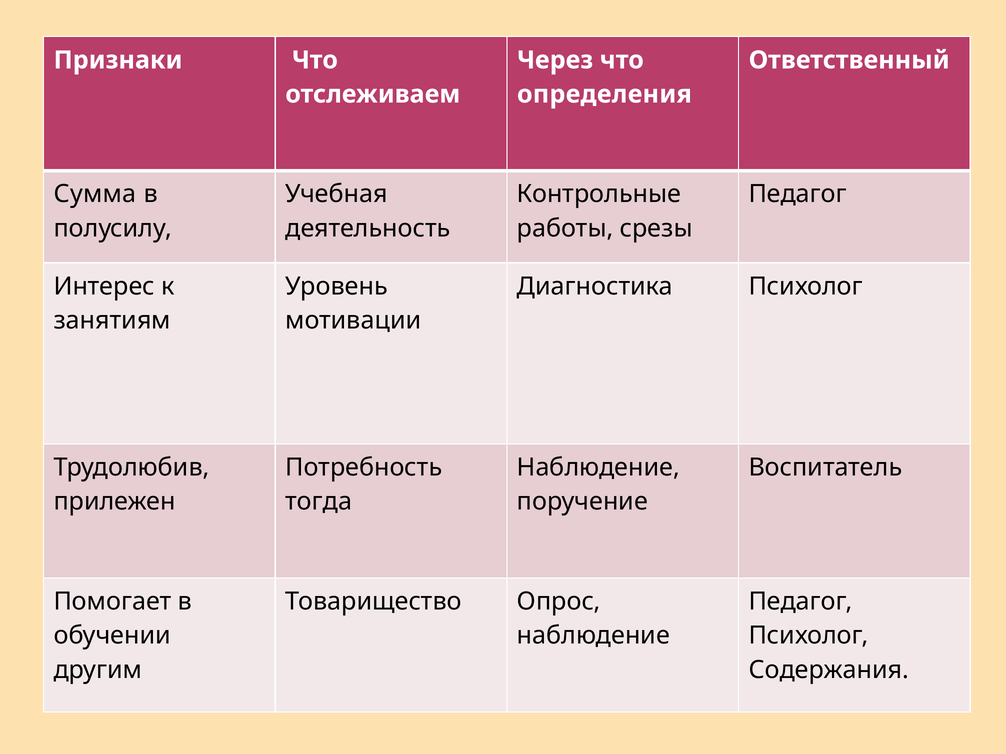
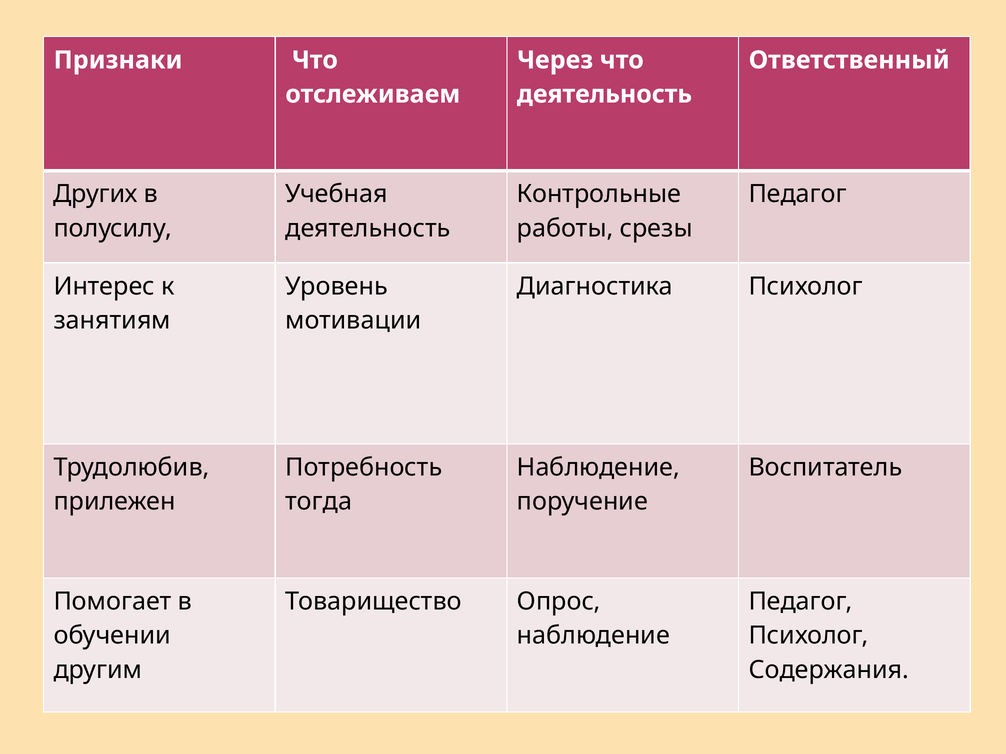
определения at (604, 94): определения -> деятельность
Сумма: Сумма -> Других
